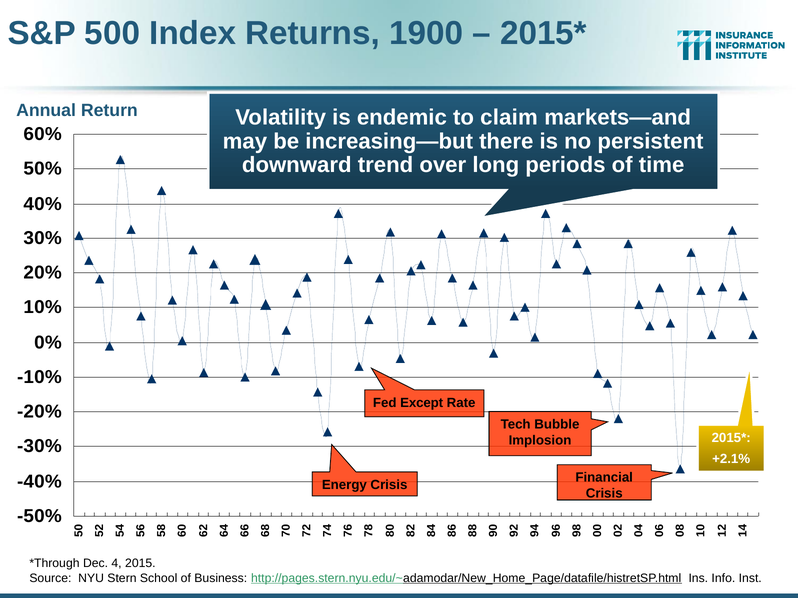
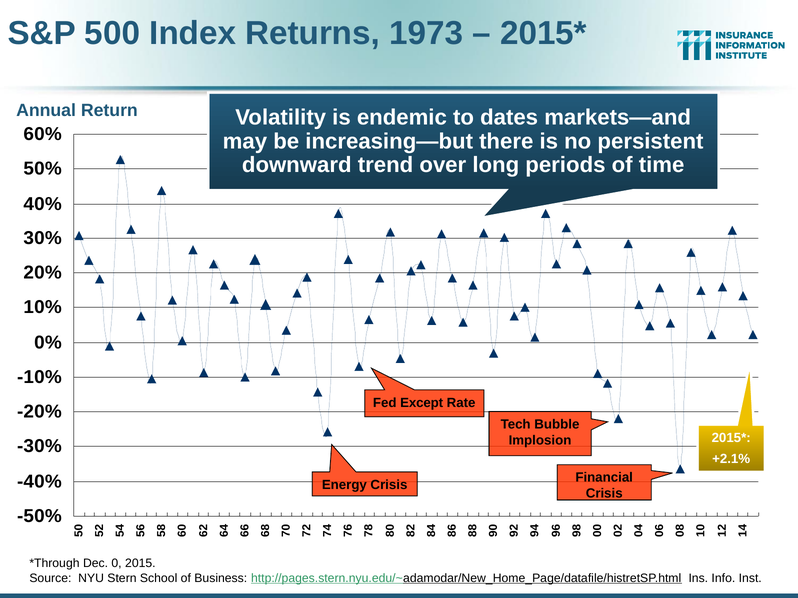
1900: 1900 -> 1973
claim: claim -> dates
Dec 4: 4 -> 0
